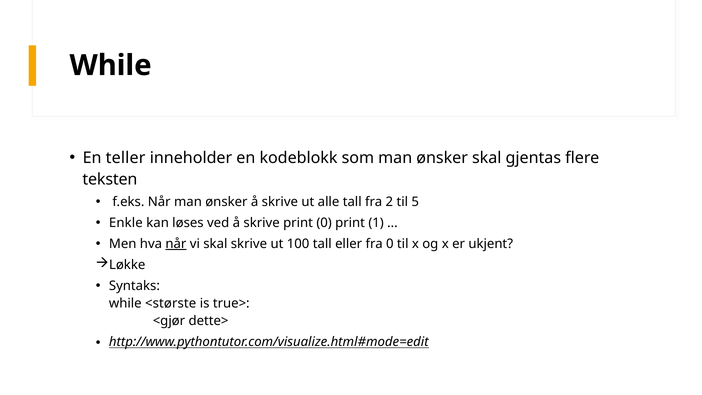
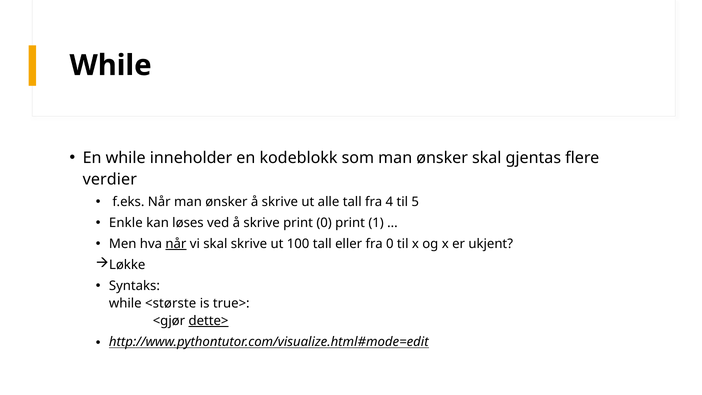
En teller: teller -> while
teksten: teksten -> verdier
2: 2 -> 4
dette> underline: none -> present
